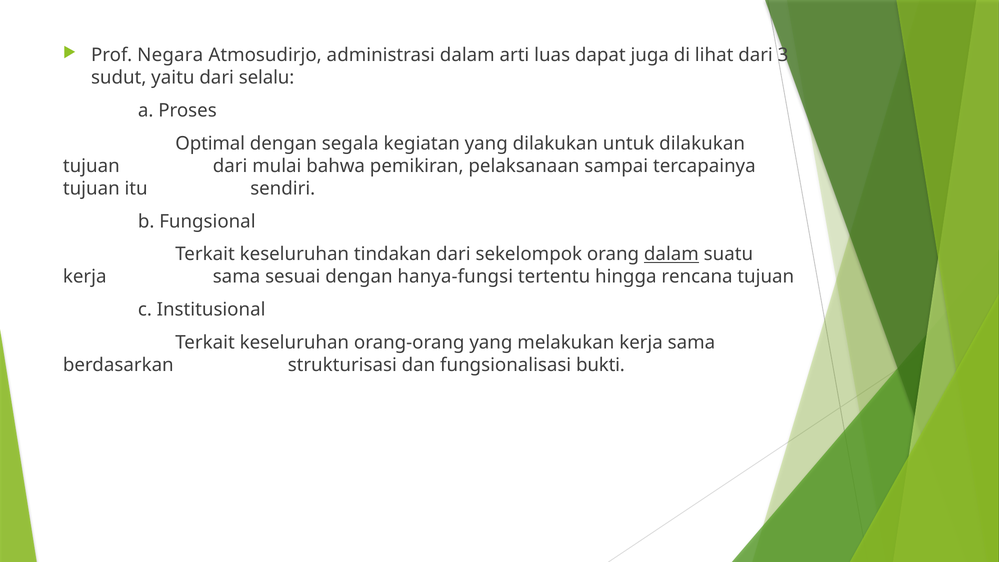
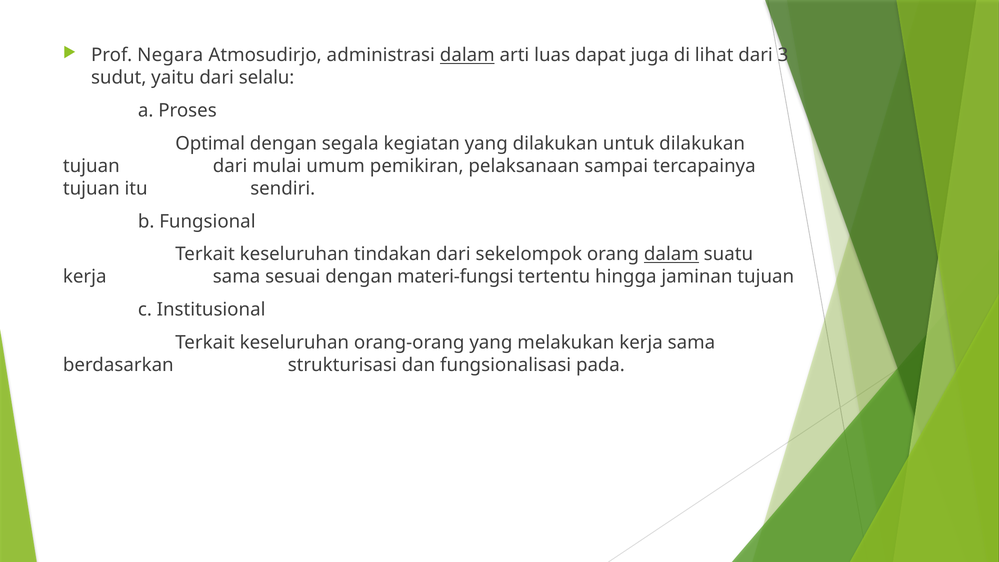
dalam at (467, 55) underline: none -> present
bahwa: bahwa -> umum
hanya-fungsi: hanya-fungsi -> materi-fungsi
rencana: rencana -> jaminan
bukti: bukti -> pada
